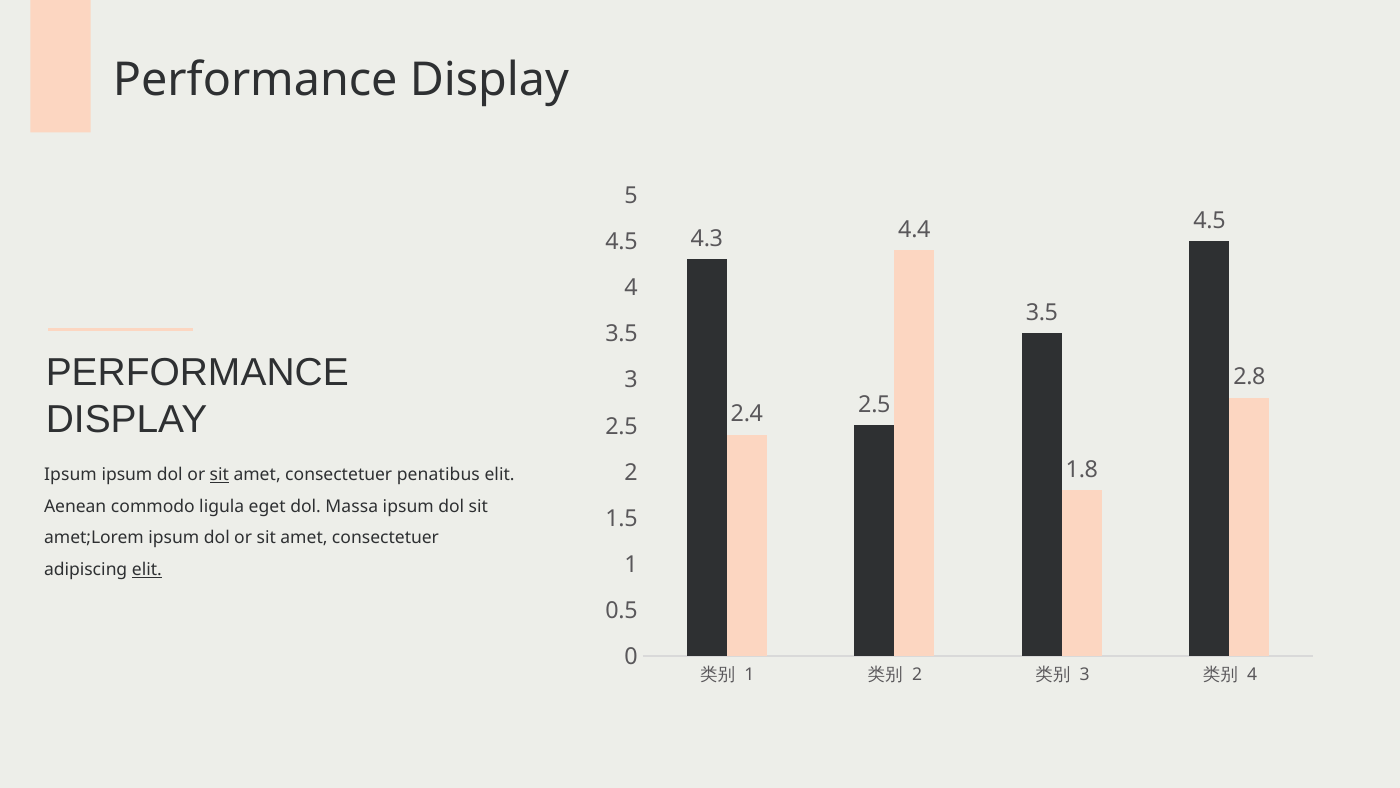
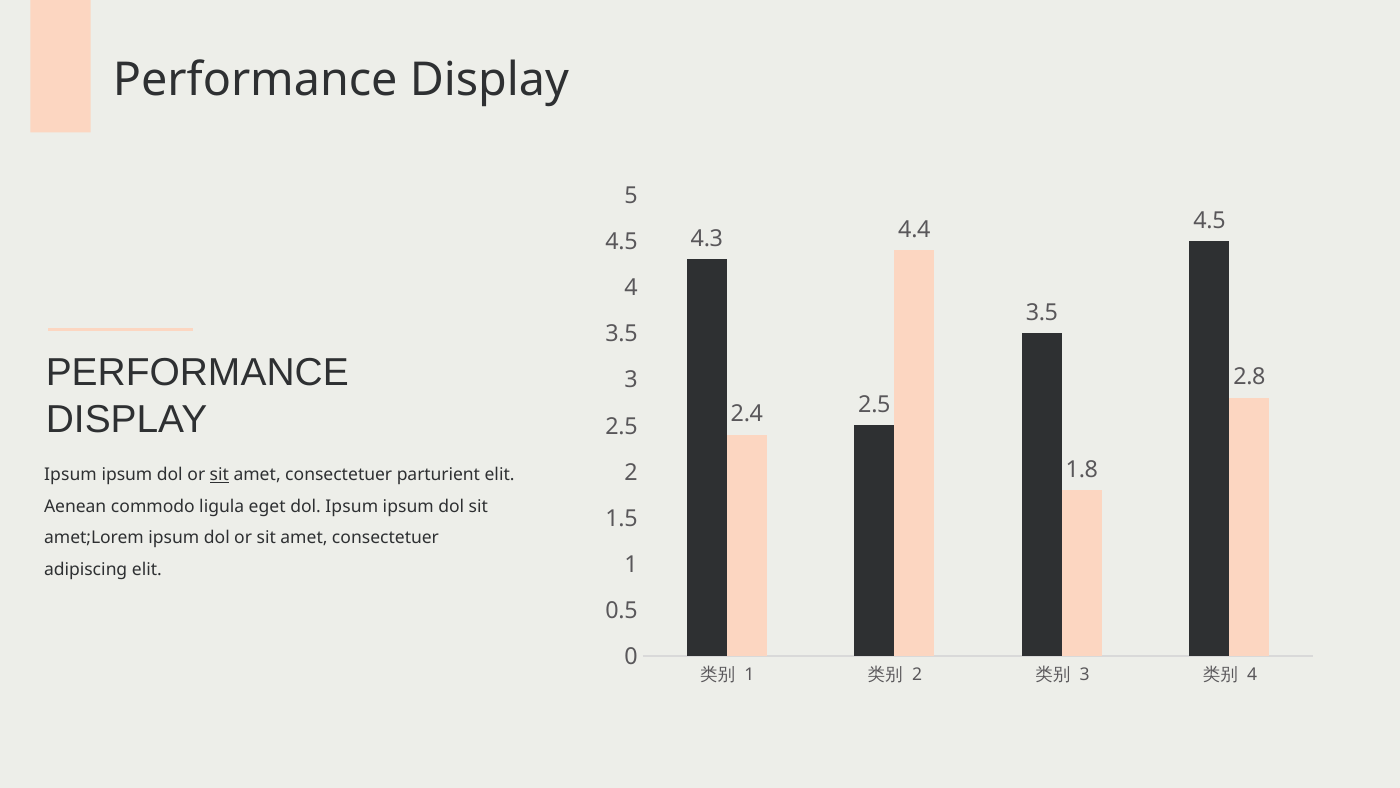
penatibus: penatibus -> parturient
dol Massa: Massa -> Ipsum
elit at (147, 569) underline: present -> none
